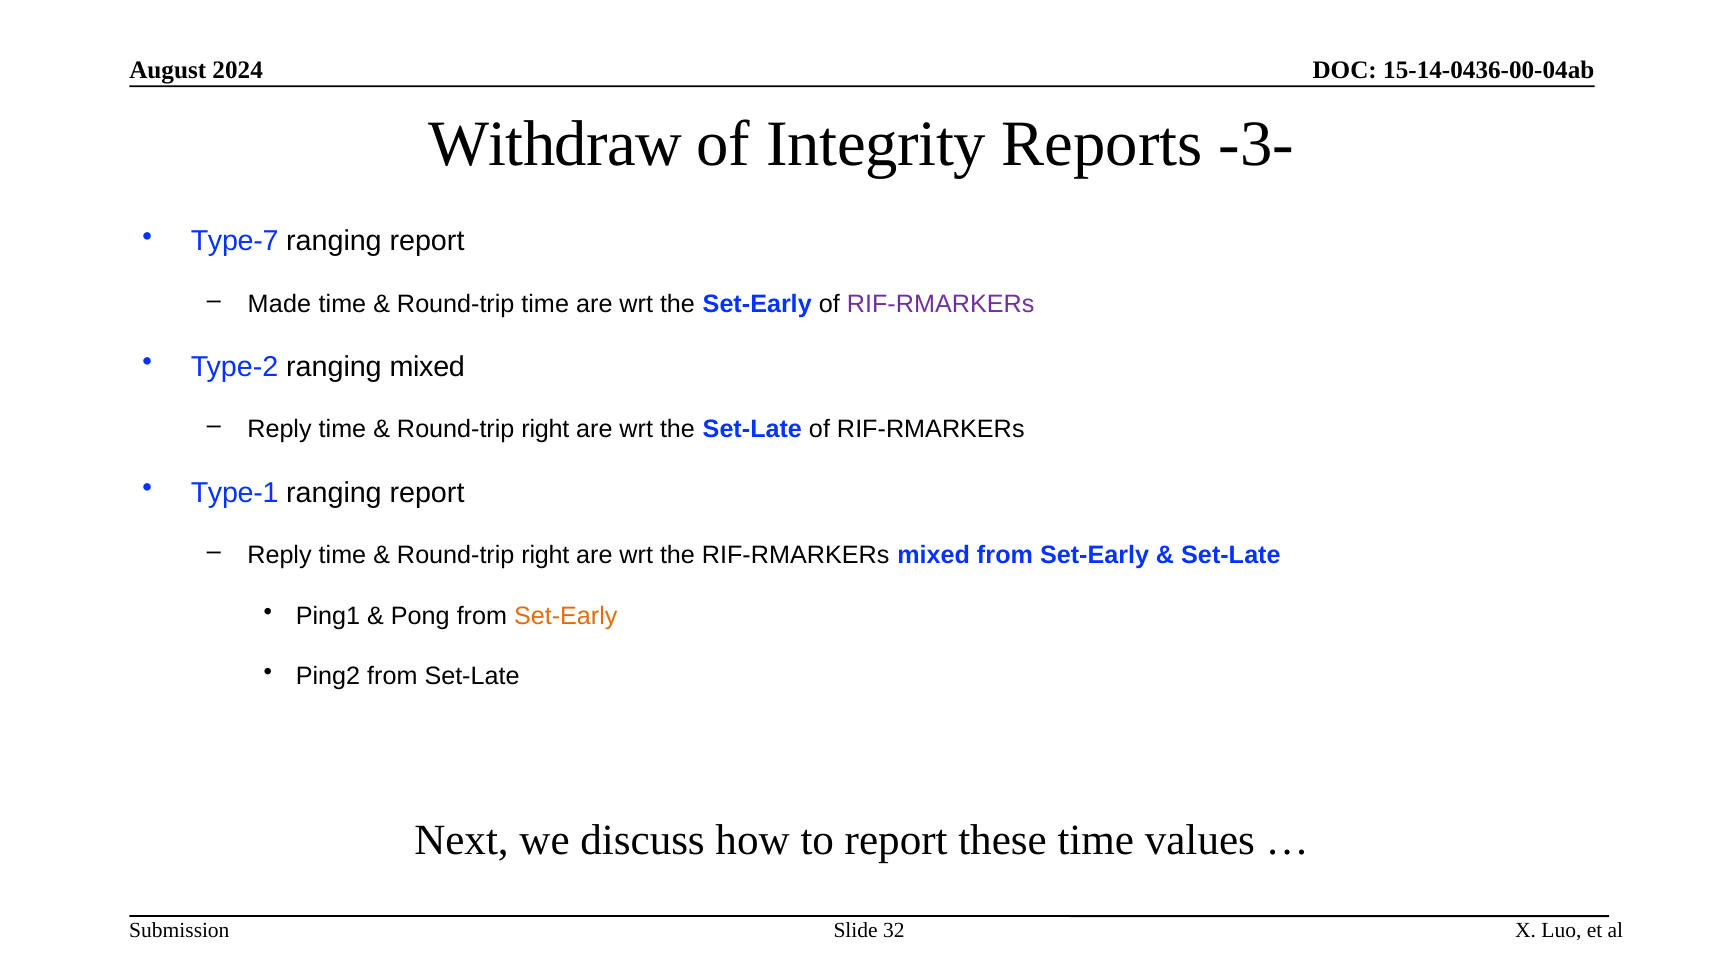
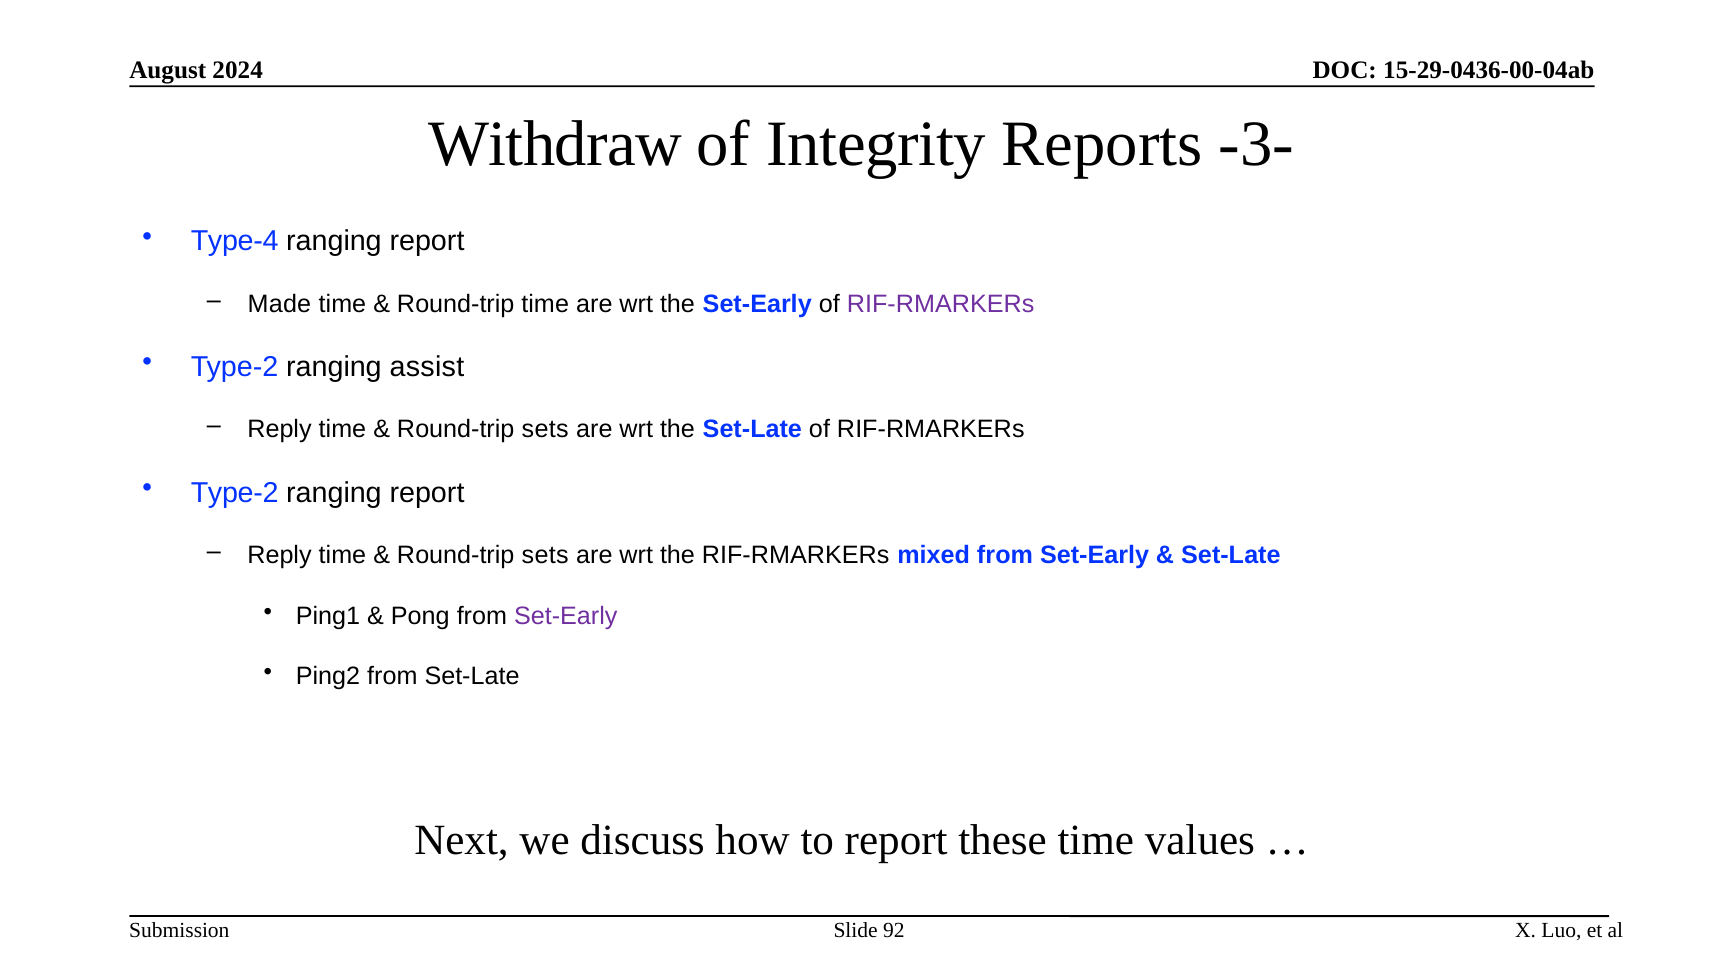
15-14-0436-00-04ab: 15-14-0436-00-04ab -> 15-29-0436-00-04ab
Type-7: Type-7 -> Type-4
ranging mixed: mixed -> assist
right at (545, 429): right -> sets
Type-1 at (235, 492): Type-1 -> Type-2
right at (545, 555): right -> sets
Set-Early at (566, 616) colour: orange -> purple
32: 32 -> 92
